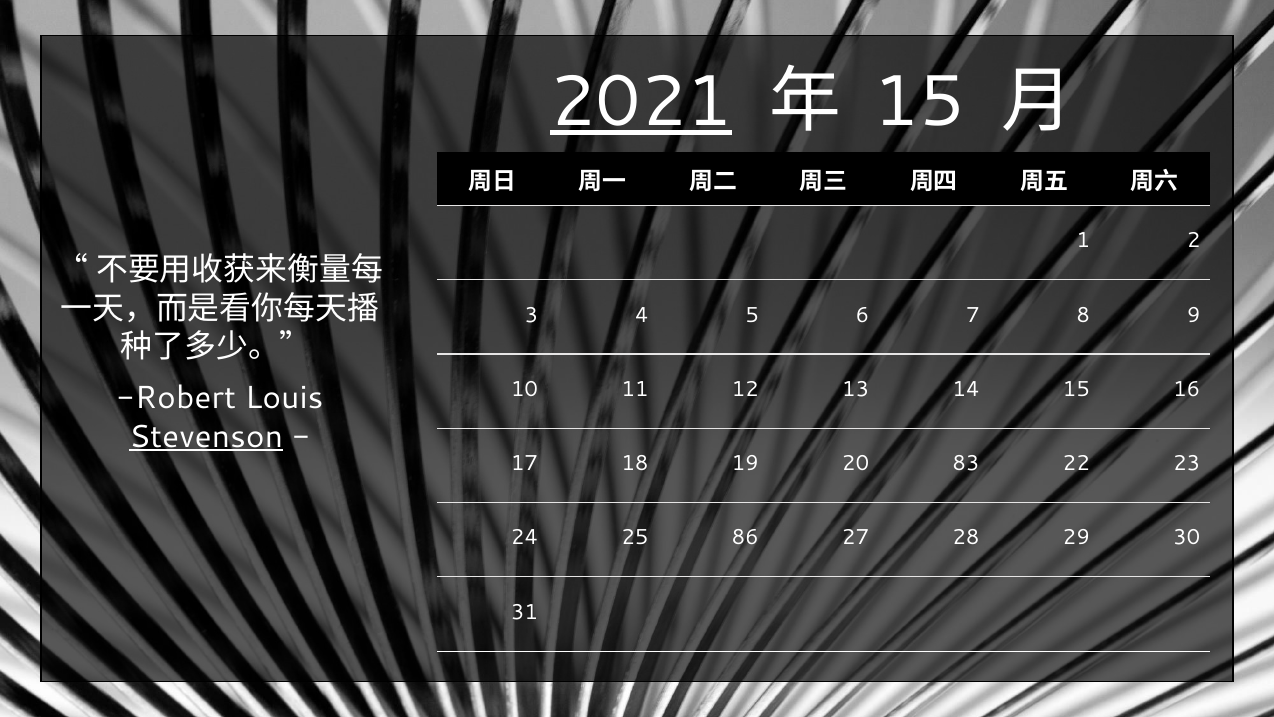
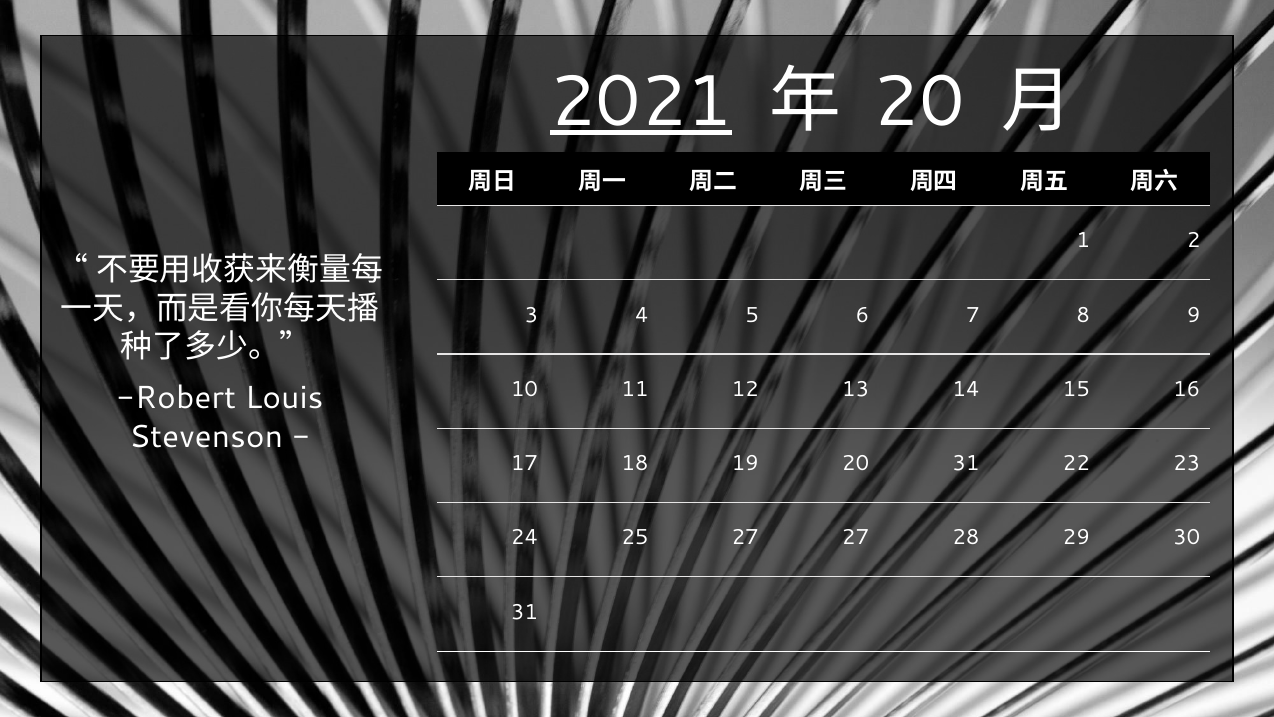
15 at (919, 102): 15 -> 20
Stevenson underline: present -> none
20 83: 83 -> 31
25 86: 86 -> 27
